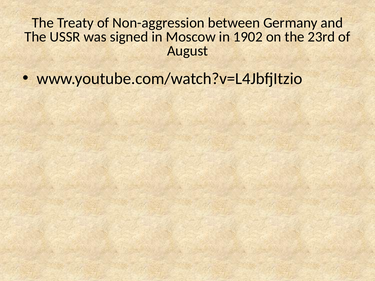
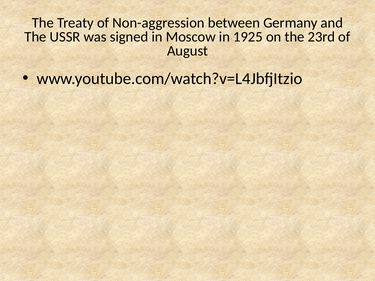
1902: 1902 -> 1925
